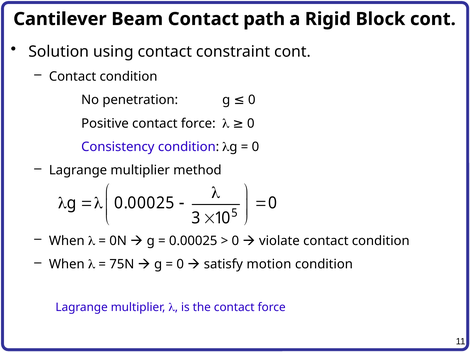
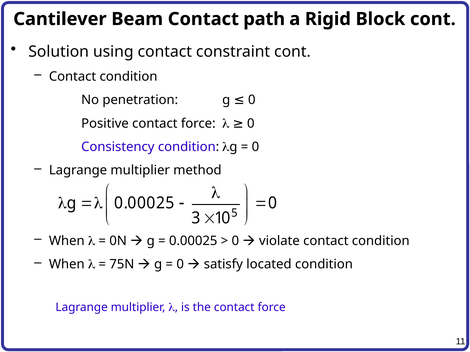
motion: motion -> located
